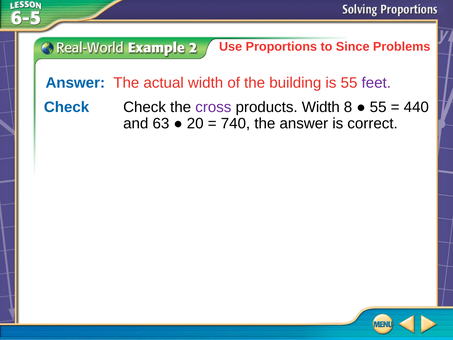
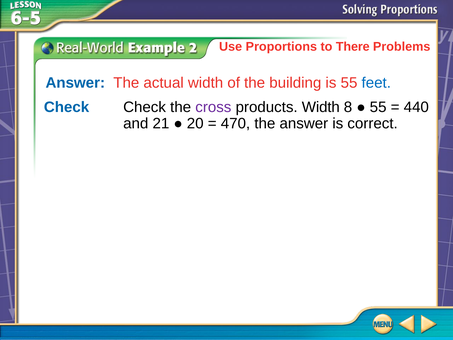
Since: Since -> There
feet colour: purple -> blue
63: 63 -> 21
740: 740 -> 470
